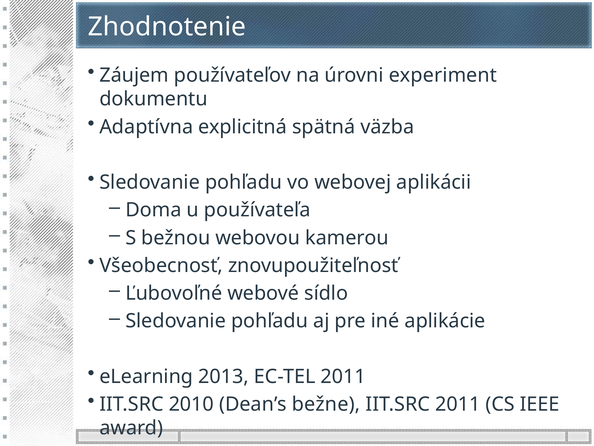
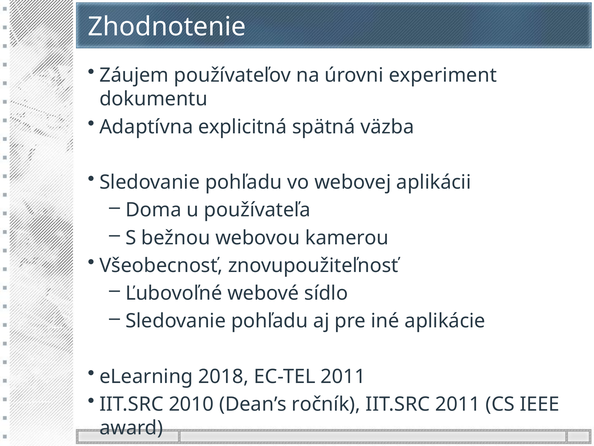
2013: 2013 -> 2018
bežne: bežne -> ročník
